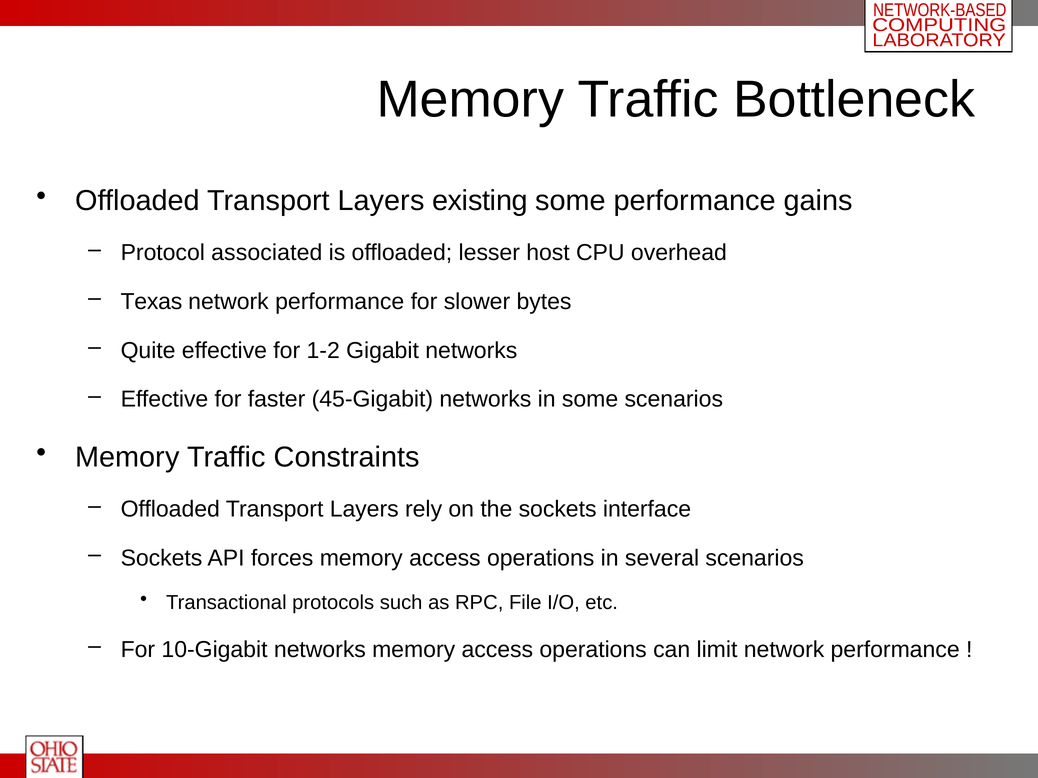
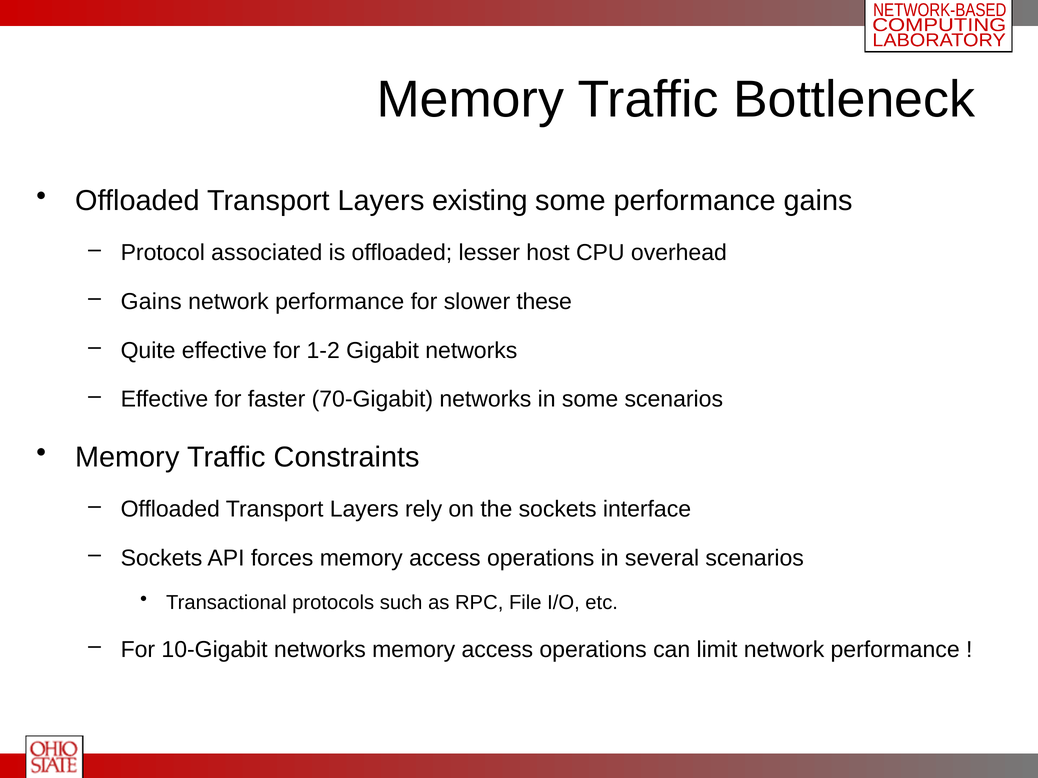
Texas at (151, 302): Texas -> Gains
bytes: bytes -> these
45-Gigabit: 45-Gigabit -> 70-Gigabit
